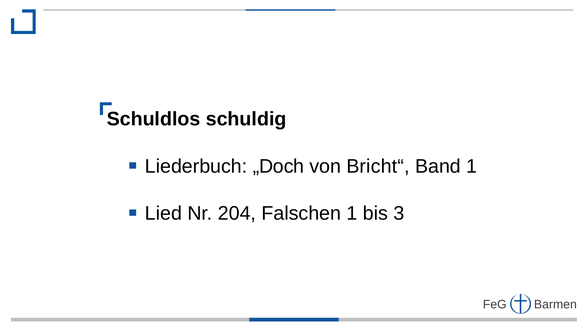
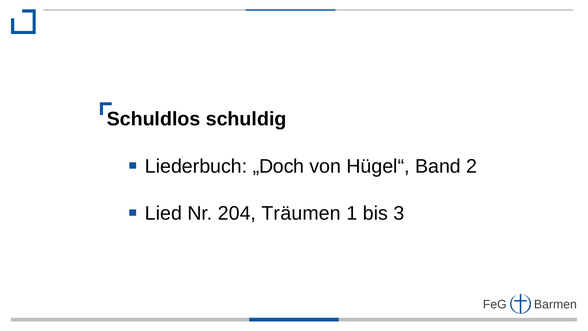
Bricht“: Bricht“ -> Hügel“
Band 1: 1 -> 2
Falschen: Falschen -> Träumen
